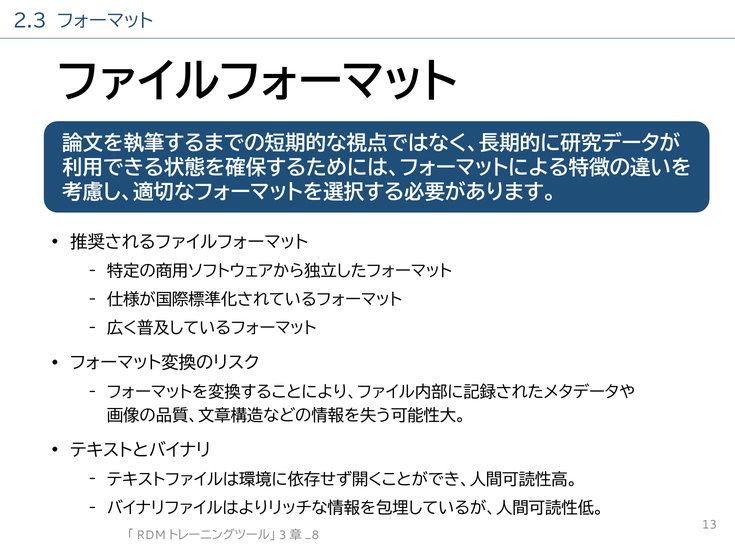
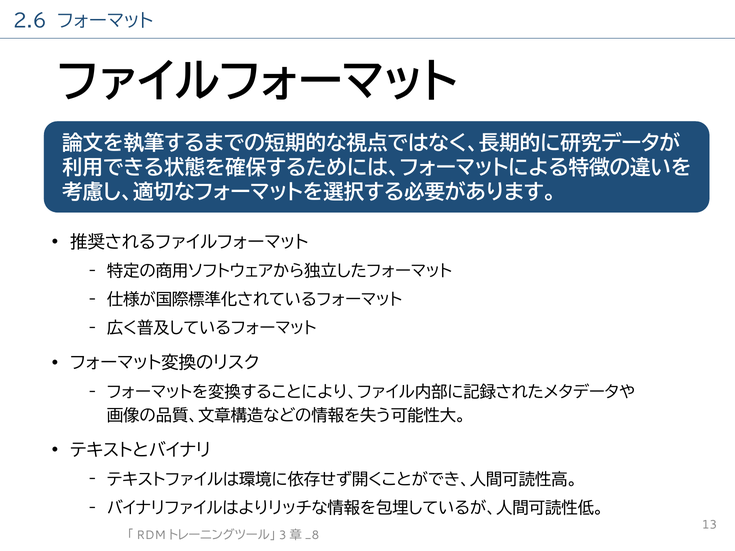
2.3: 2.3 -> 2.6
